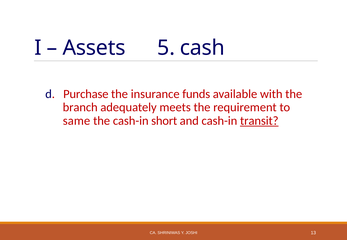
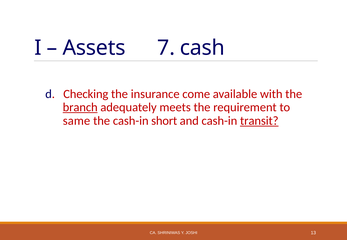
5: 5 -> 7
Purchase: Purchase -> Checking
funds: funds -> come
branch underline: none -> present
